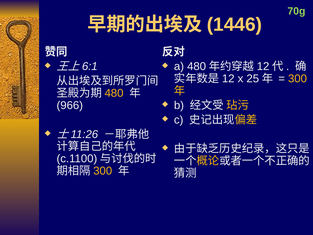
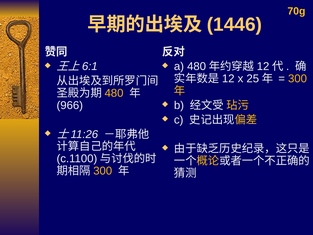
70g colour: light green -> yellow
